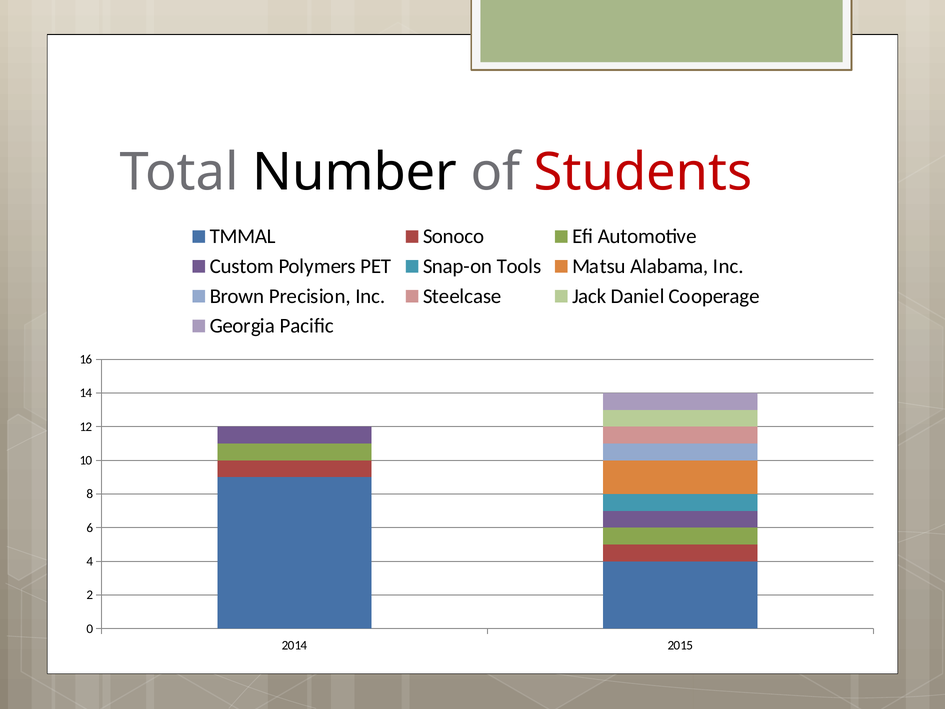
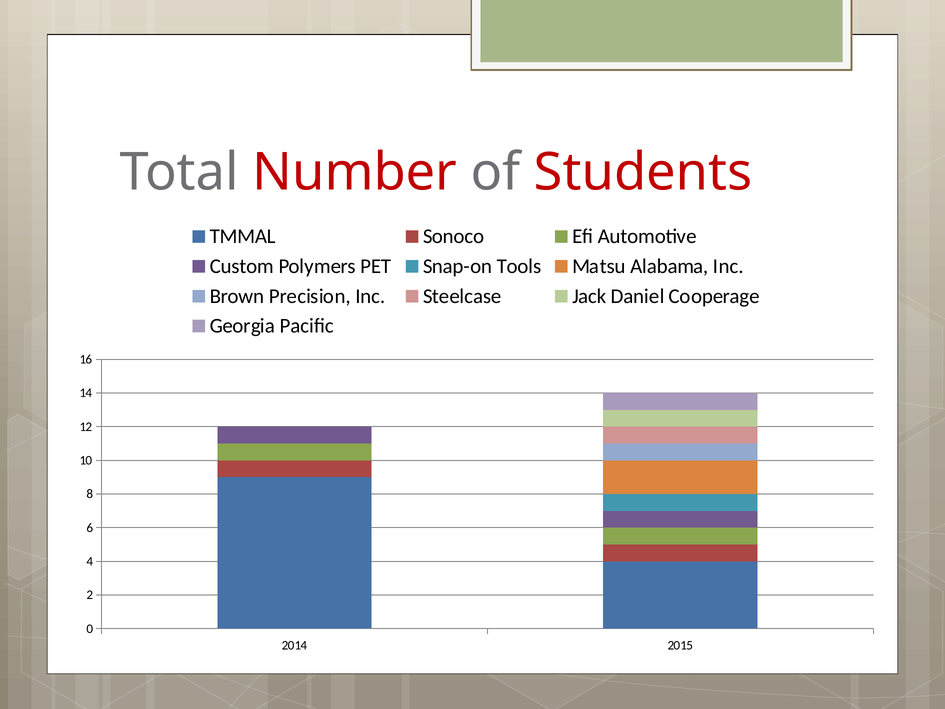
Number colour: black -> red
